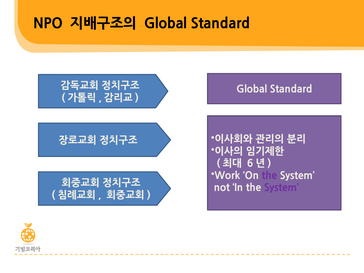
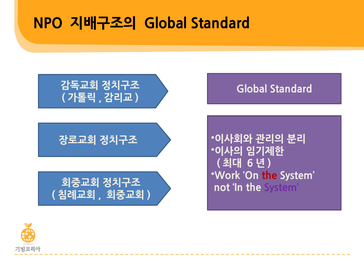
the at (269, 176) colour: purple -> red
